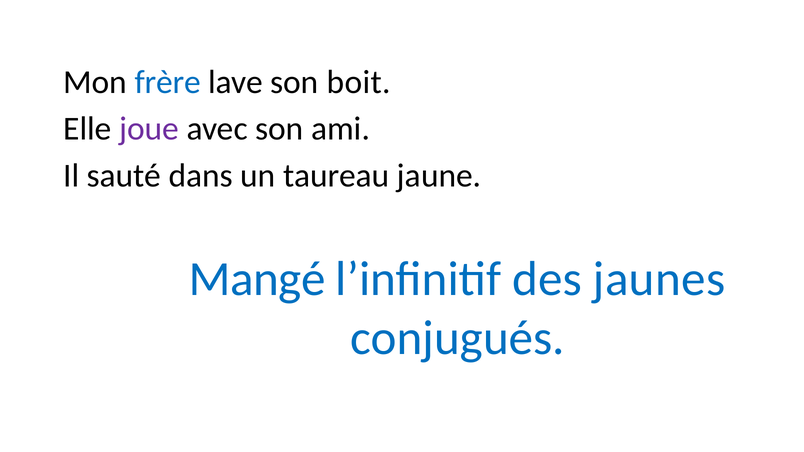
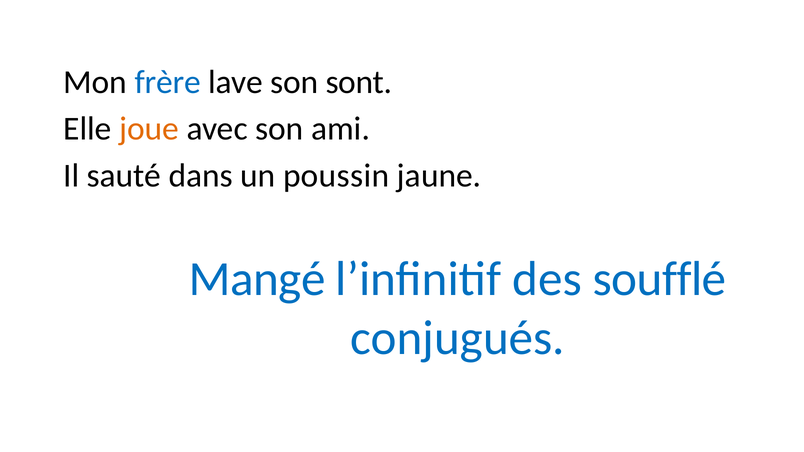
boit: boit -> sont
joue colour: purple -> orange
taureau: taureau -> poussin
jaunes: jaunes -> soufflé
